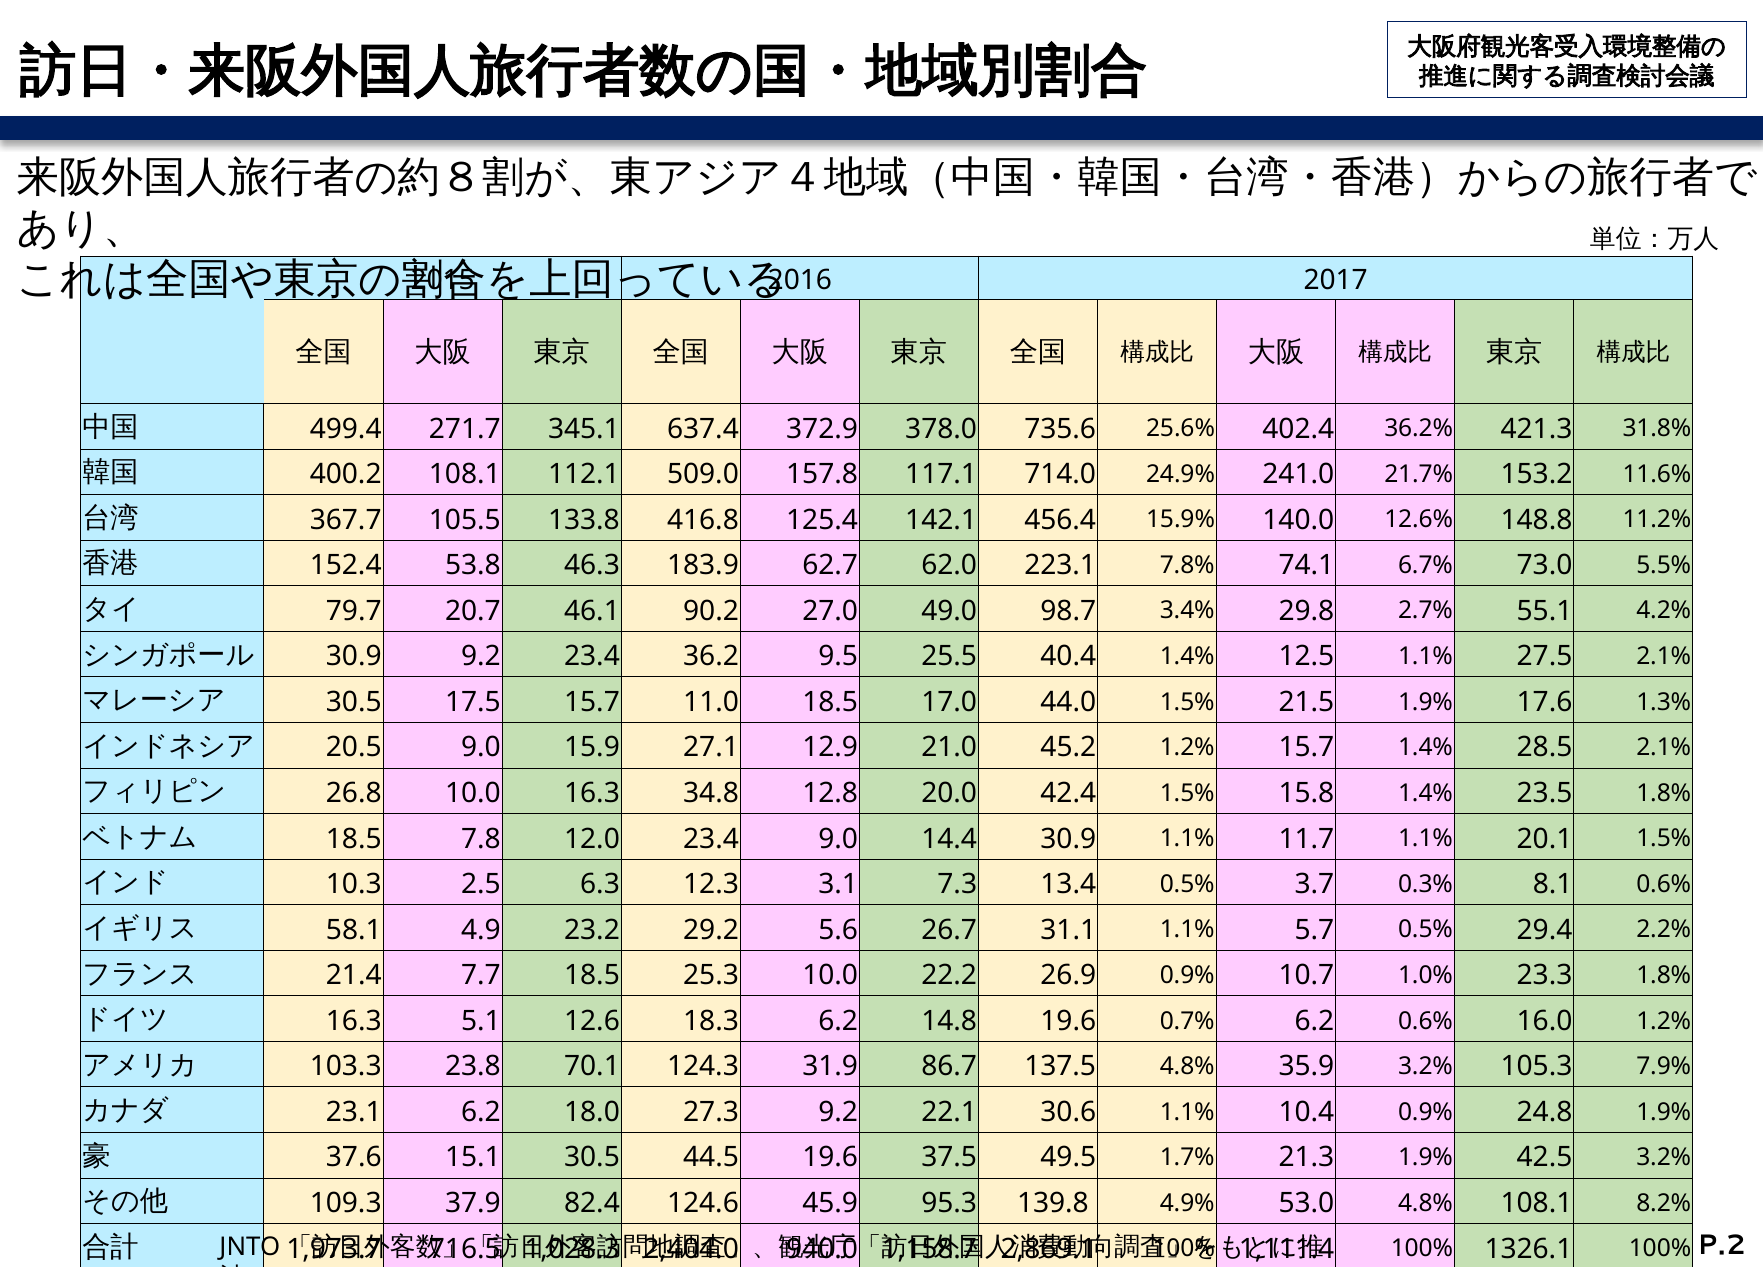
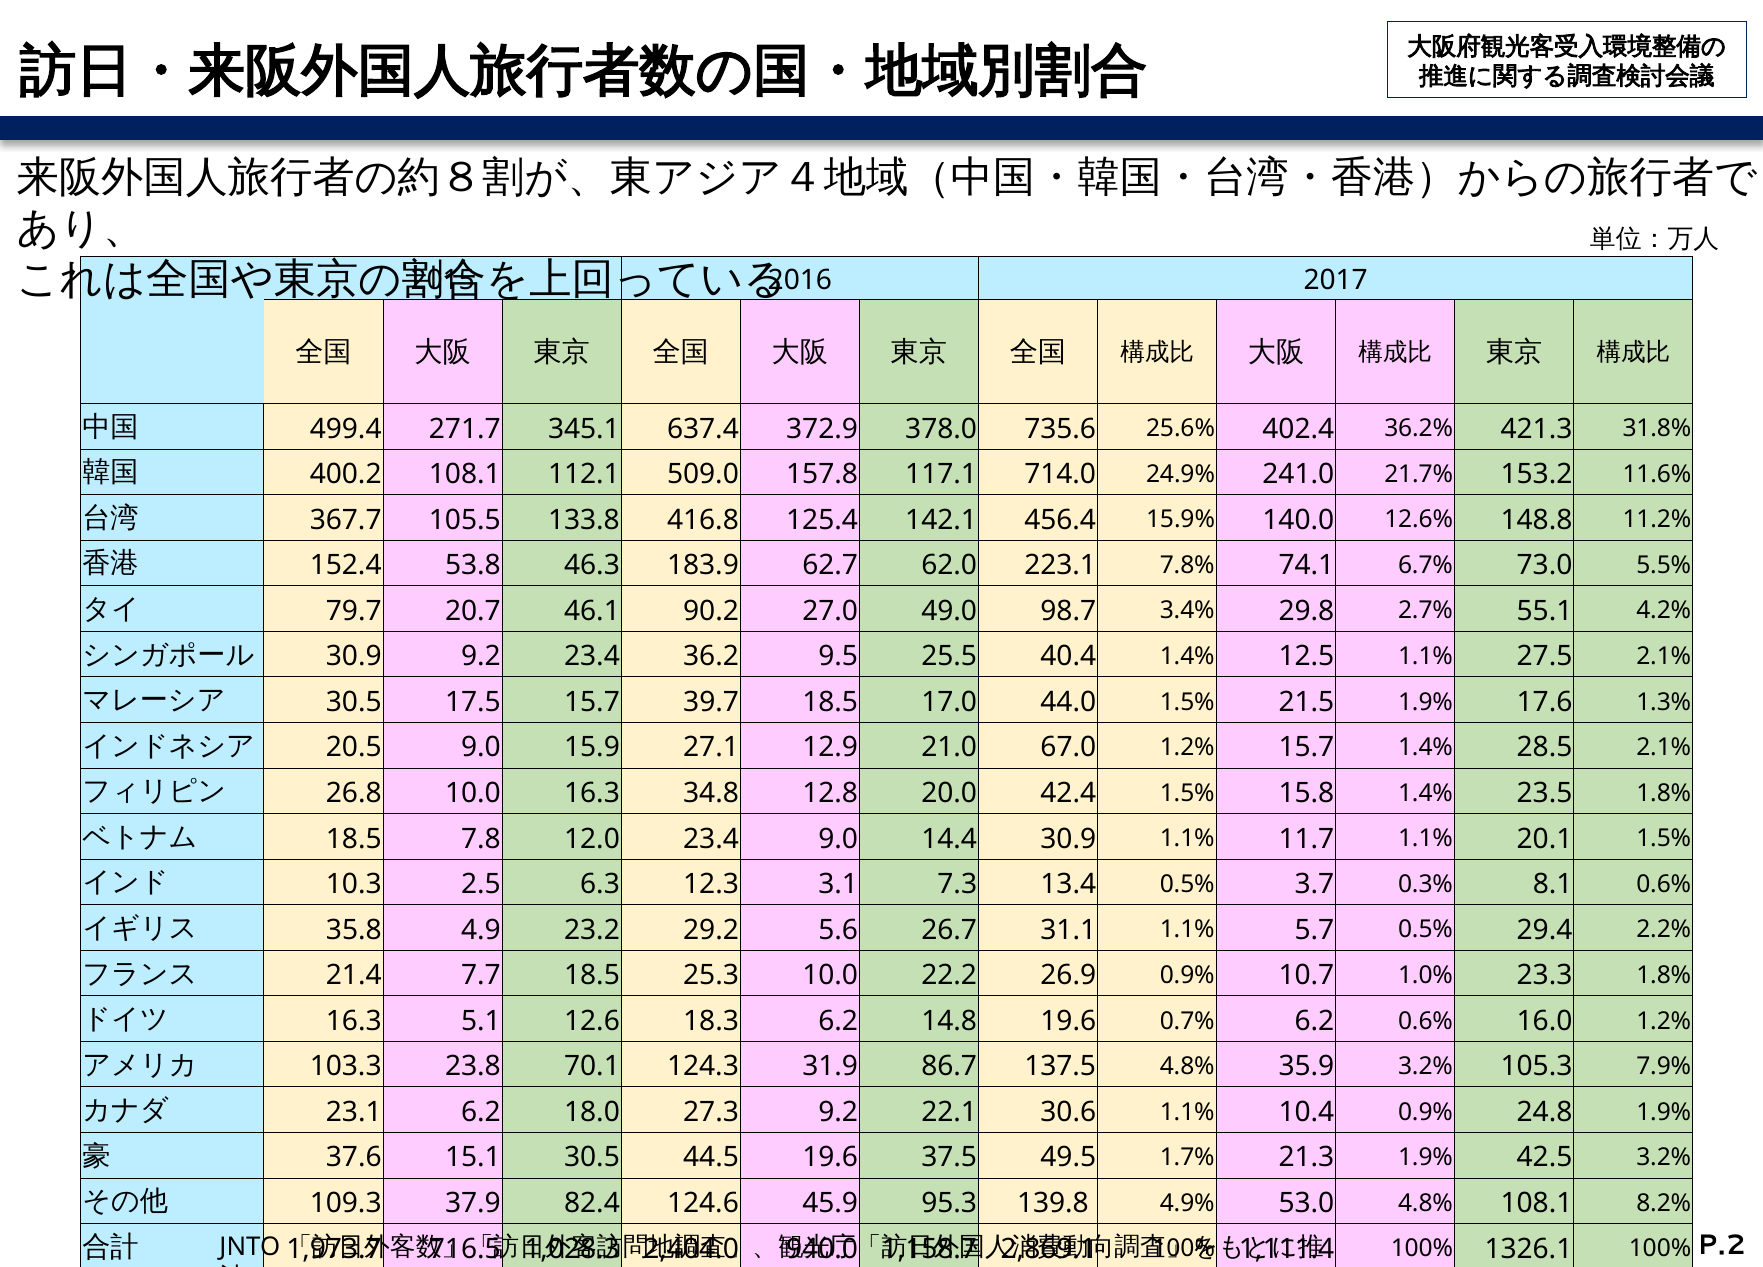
11.0: 11.0 -> 39.7
45.2: 45.2 -> 67.0
58.1: 58.1 -> 35.8
